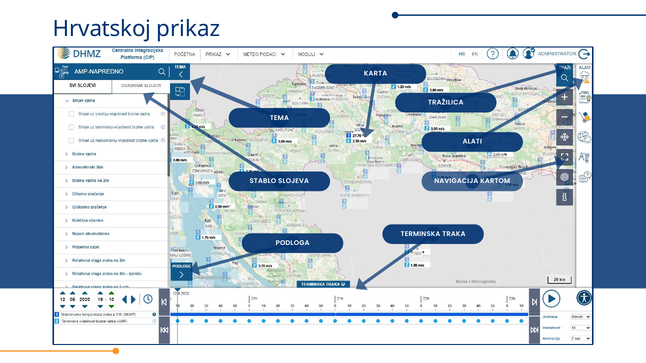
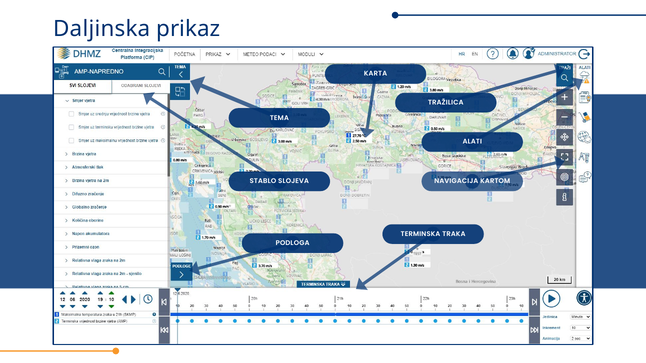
Hrvatskoj: Hrvatskoj -> Daljinska
